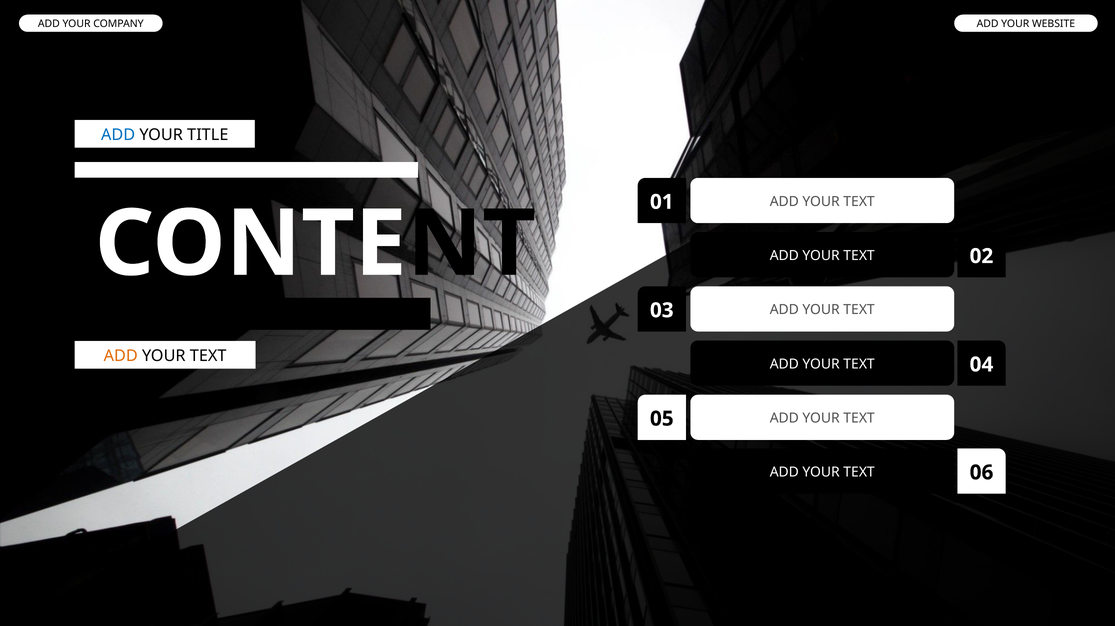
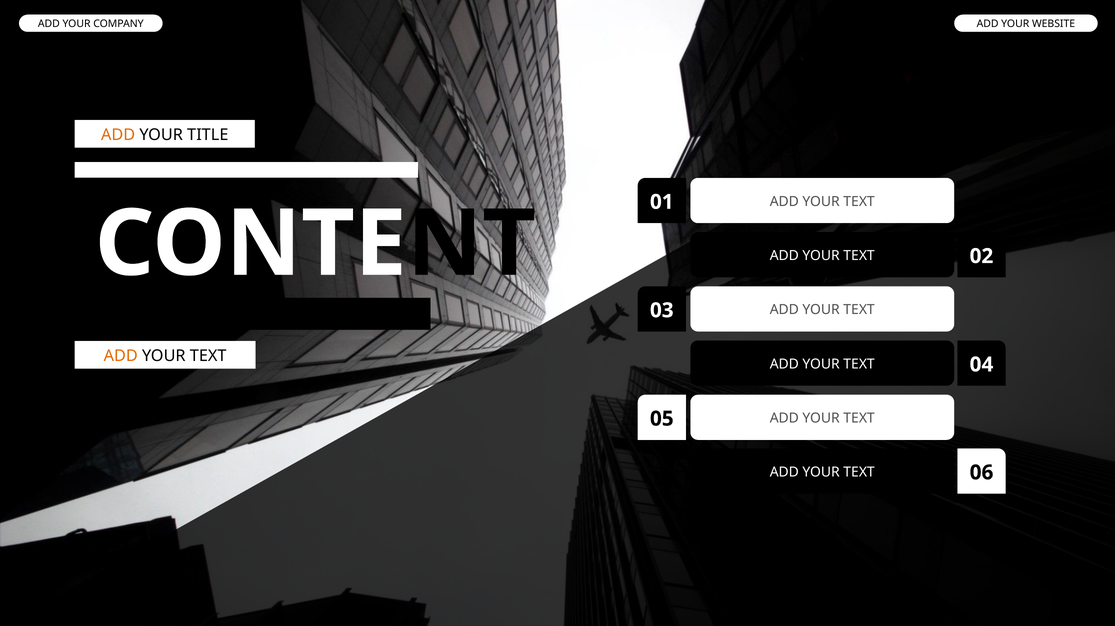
ADD at (118, 135) colour: blue -> orange
